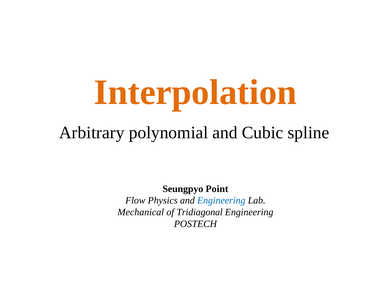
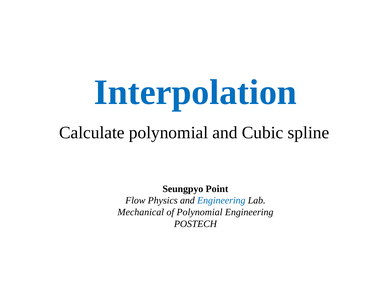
Interpolation colour: orange -> blue
Arbitrary: Arbitrary -> Calculate
of Tridiagonal: Tridiagonal -> Polynomial
